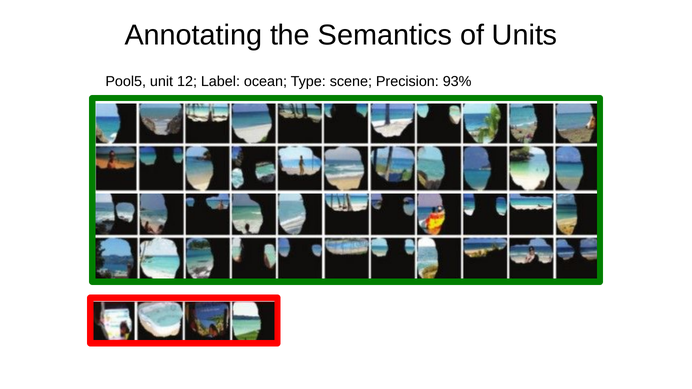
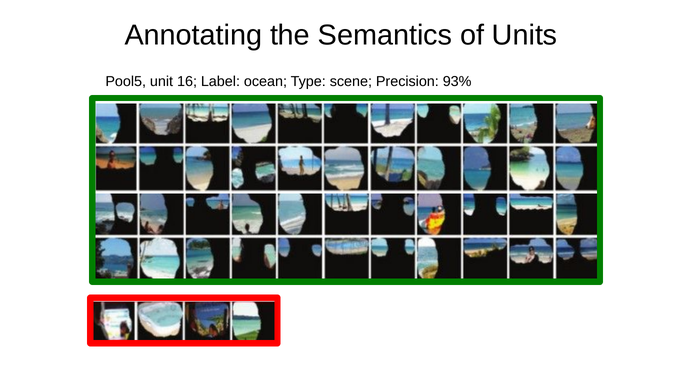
12: 12 -> 16
